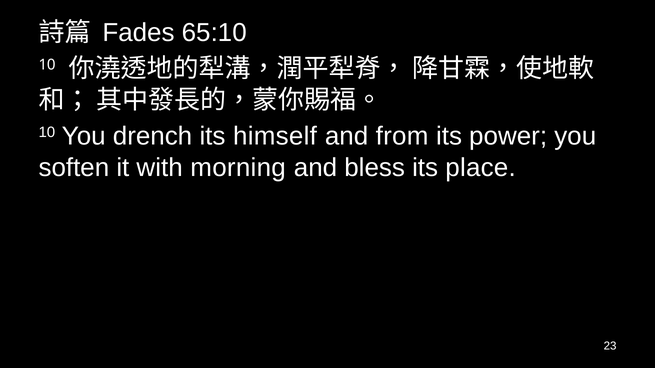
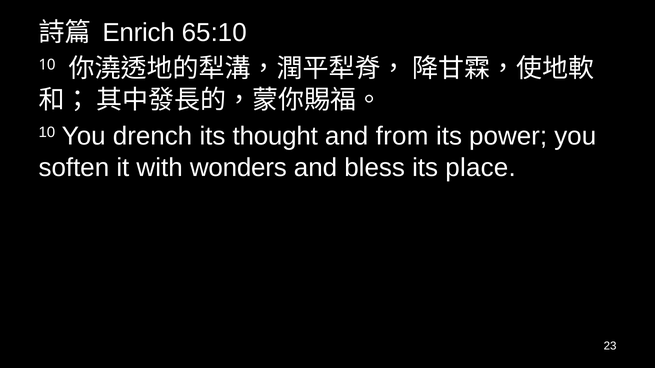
Fades: Fades -> Enrich
himself: himself -> thought
morning: morning -> wonders
